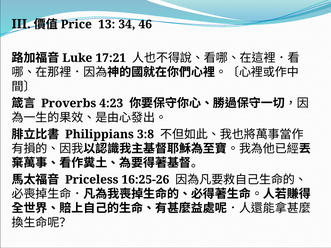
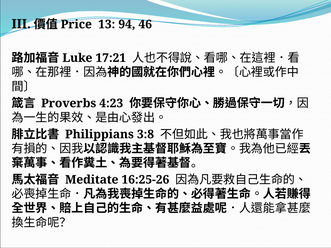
34: 34 -> 94
Priceless: Priceless -> Meditate
